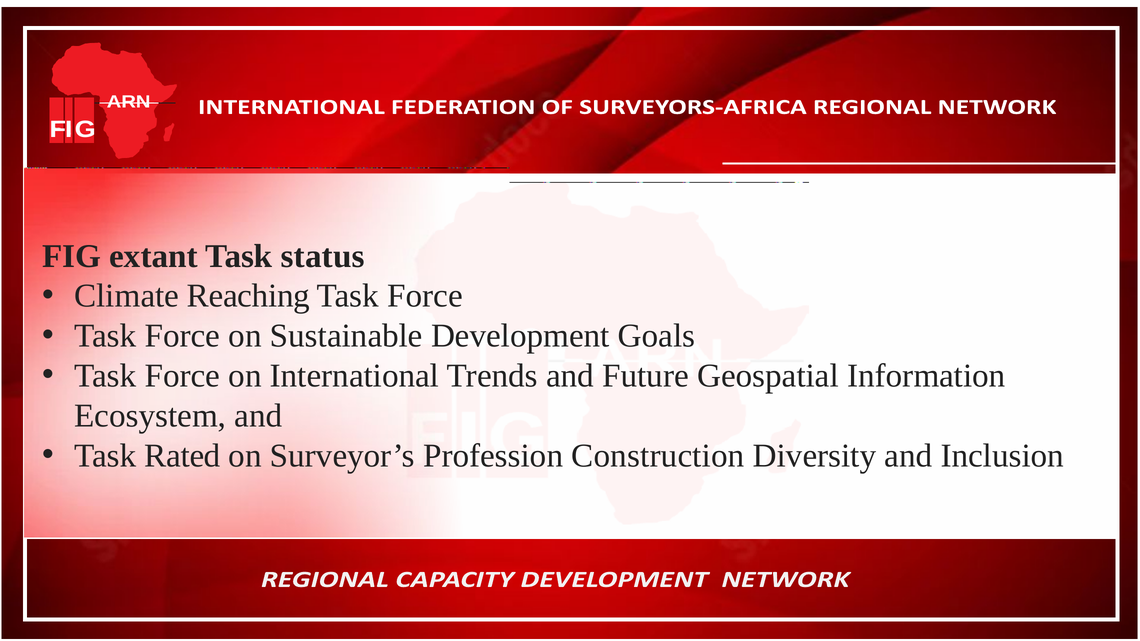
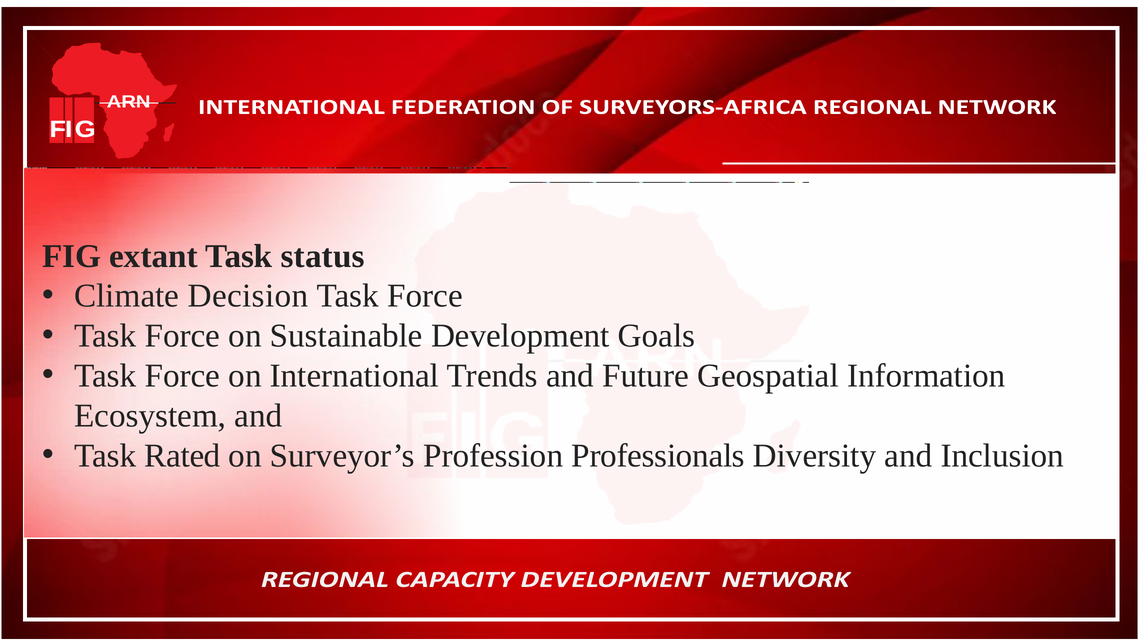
Reaching: Reaching -> Decision
Construction: Construction -> Professionals
